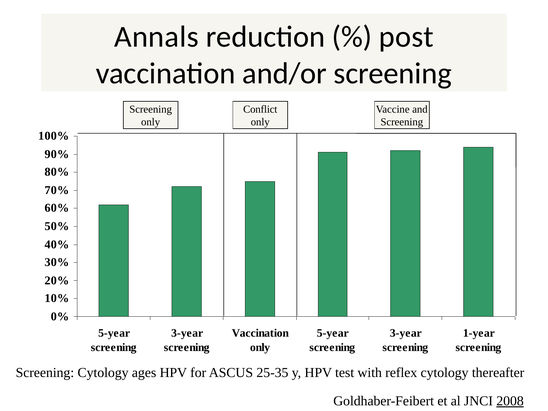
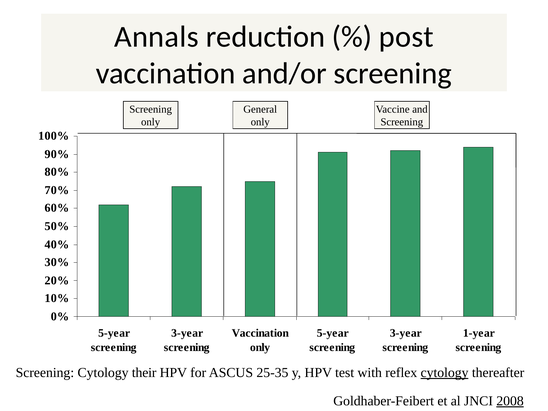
Conflict: Conflict -> General
ages: ages -> their
cytology at (445, 373) underline: none -> present
